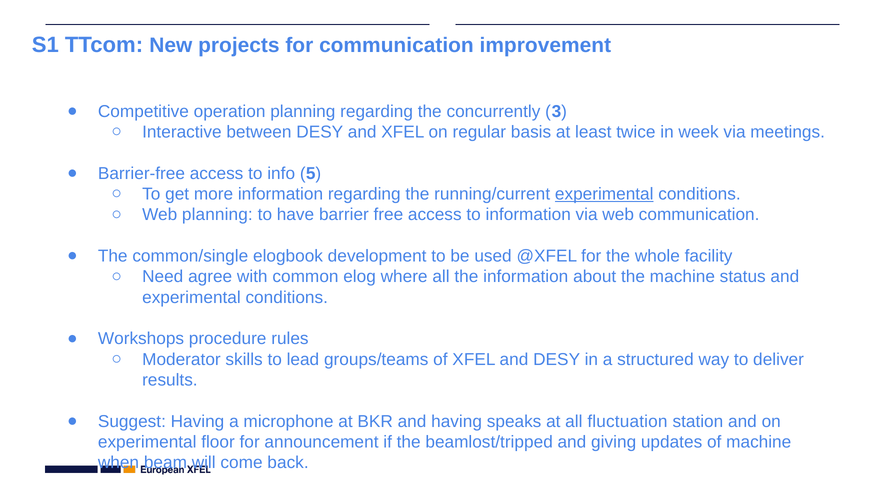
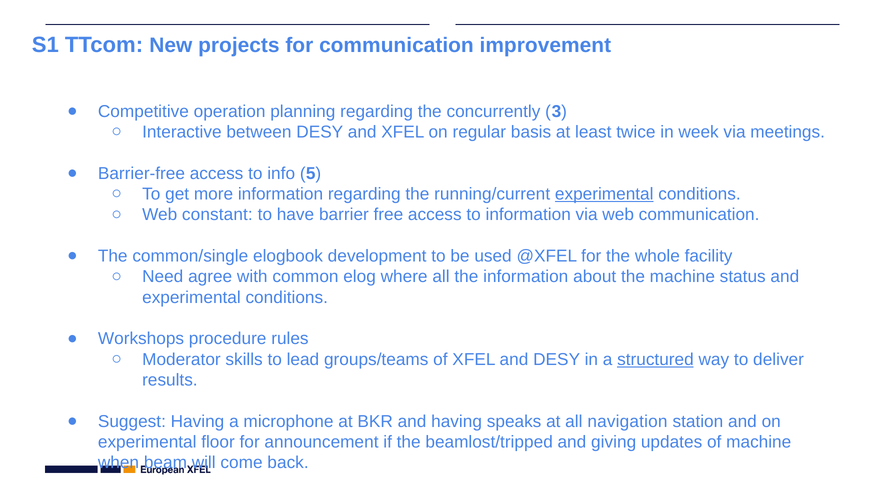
Web planning: planning -> constant
structured underline: none -> present
fluctuation: fluctuation -> navigation
